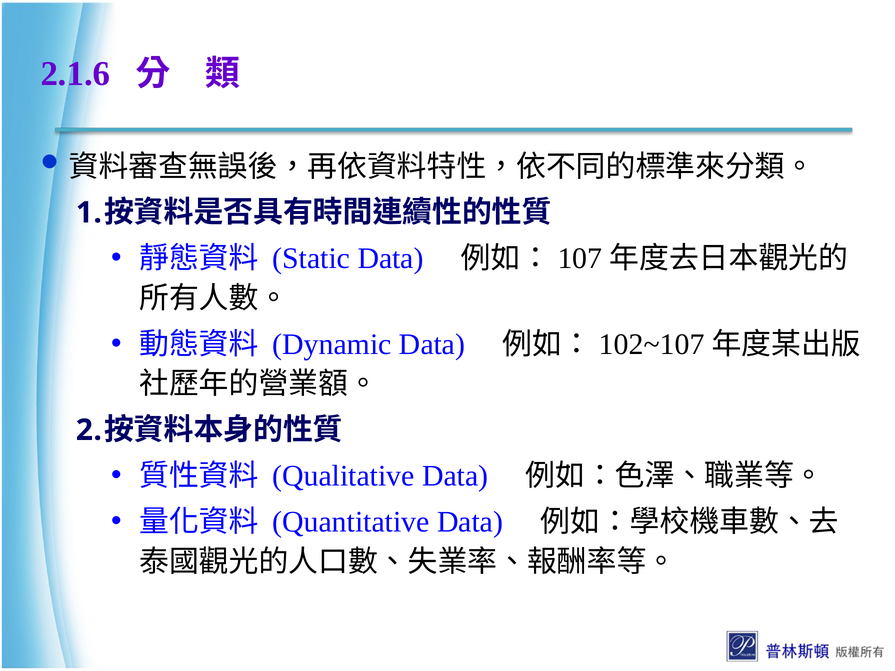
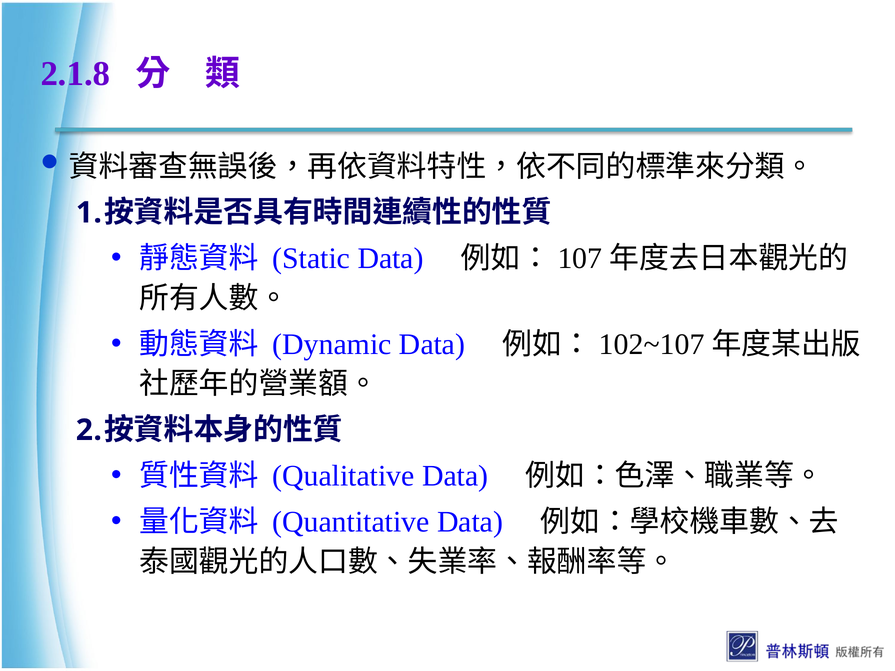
2.1.6: 2.1.6 -> 2.1.8
